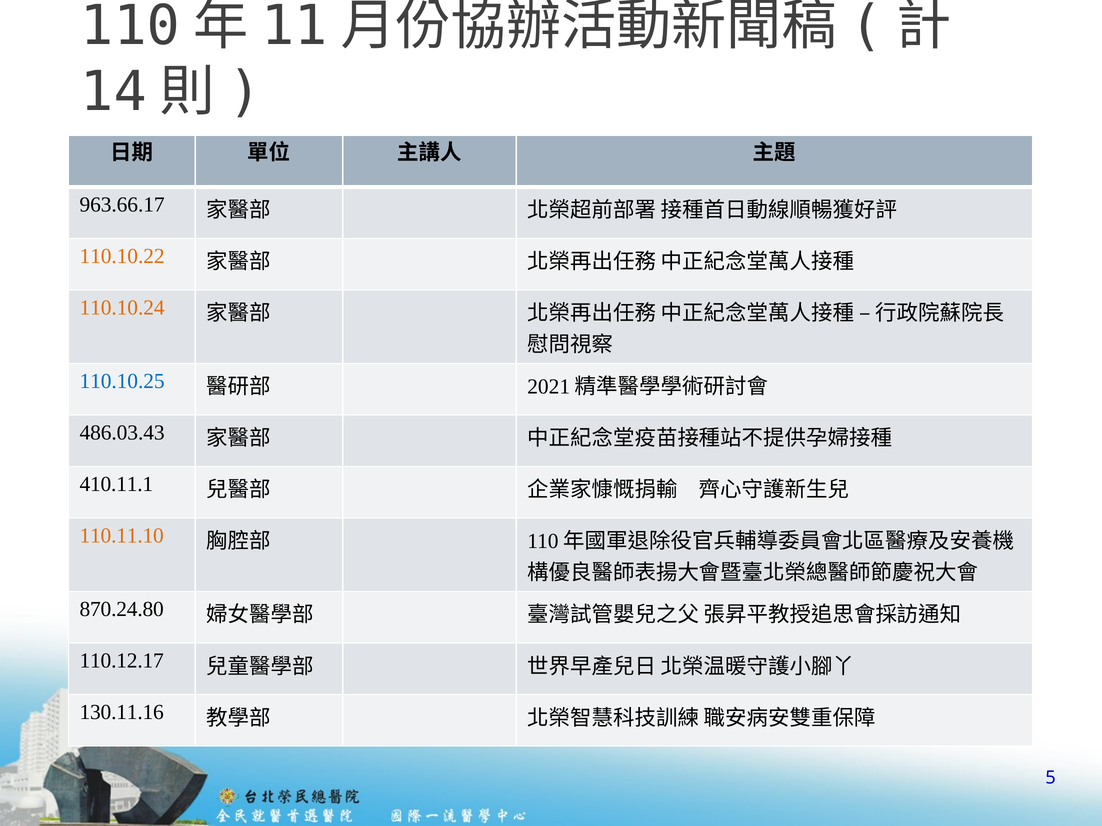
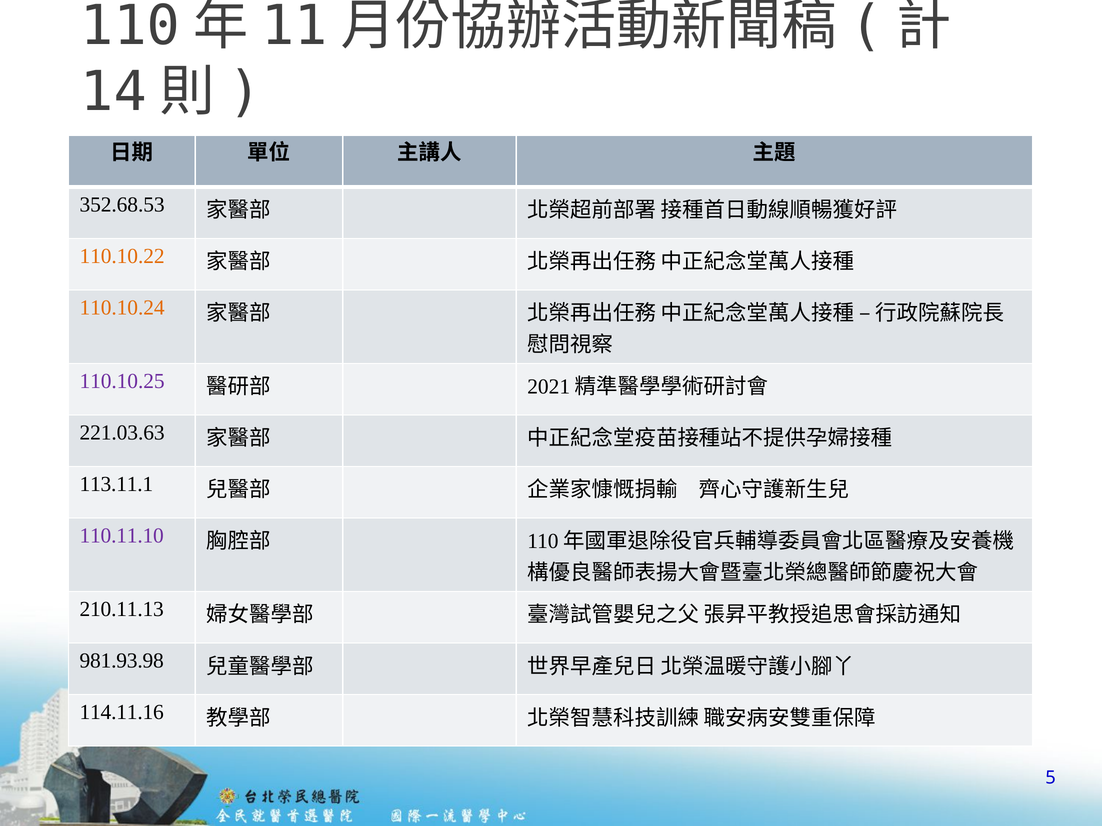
963.66.17: 963.66.17 -> 352.68.53
110.10.25 colour: blue -> purple
486.03.43: 486.03.43 -> 221.03.63
410.11.1: 410.11.1 -> 113.11.1
110.11.10 colour: orange -> purple
870.24.80: 870.24.80 -> 210.11.13
110.12.17: 110.12.17 -> 981.93.98
130.11.16: 130.11.16 -> 114.11.16
